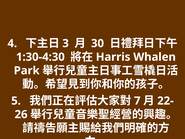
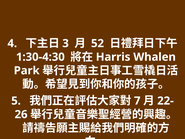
30: 30 -> 52
